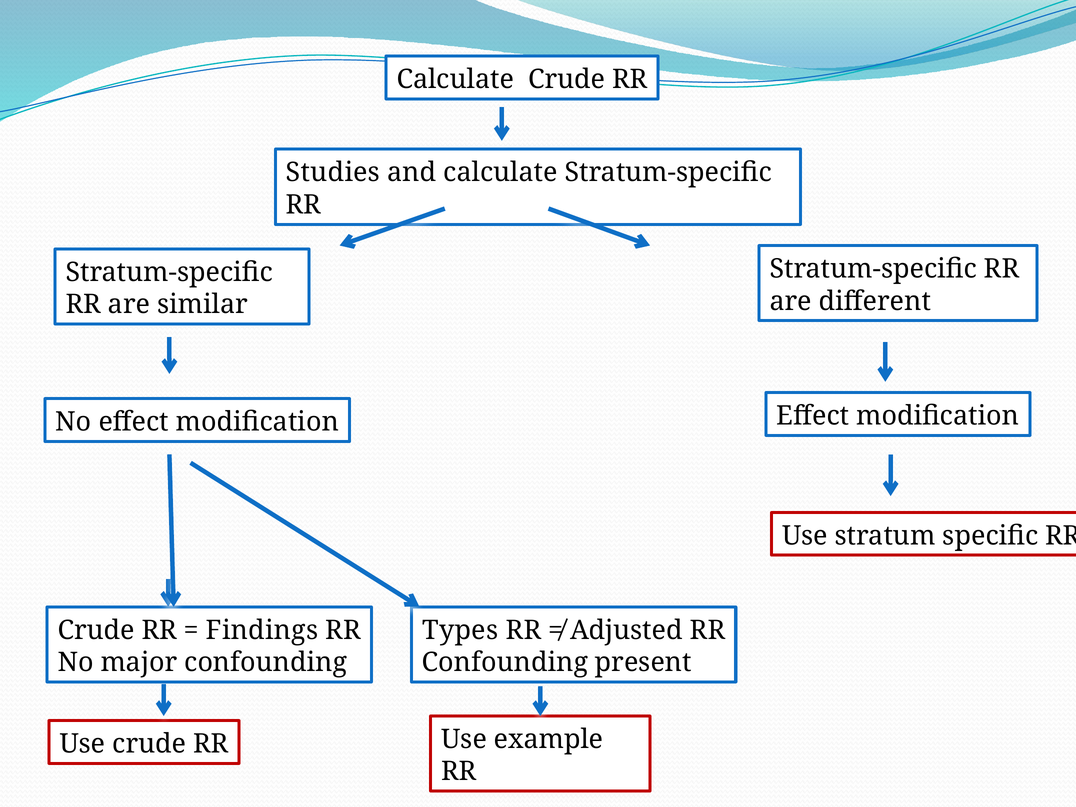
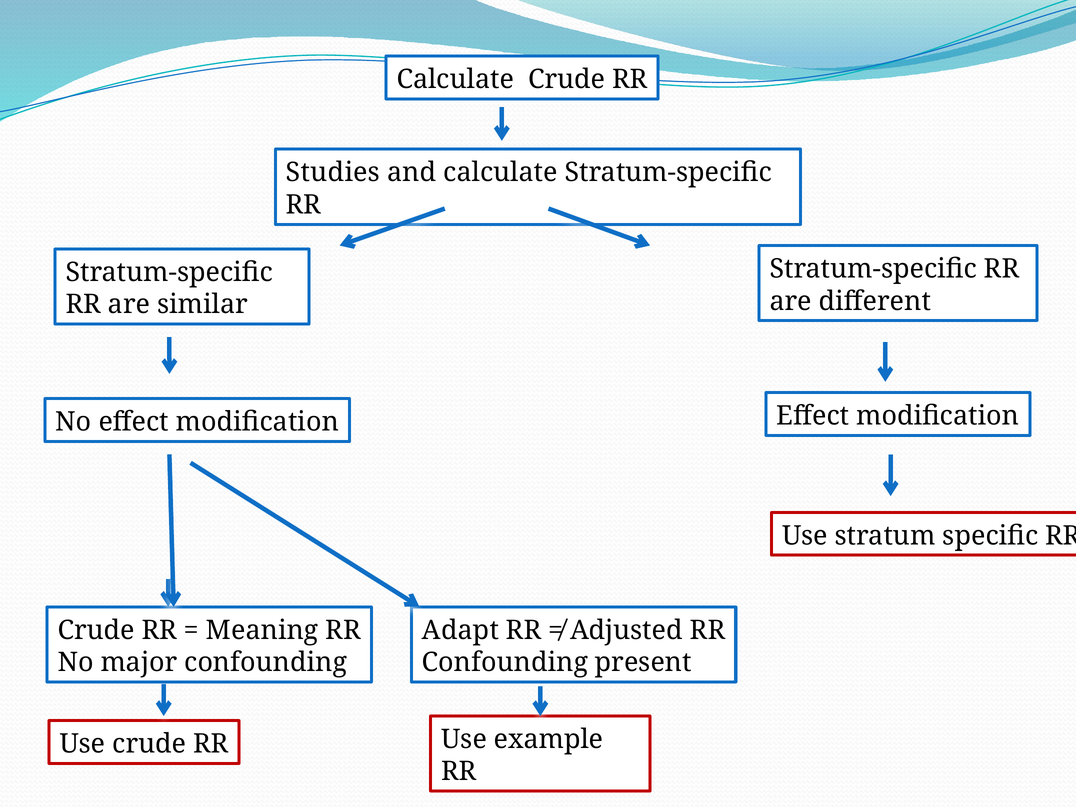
Findings: Findings -> Meaning
Types: Types -> Adapt
